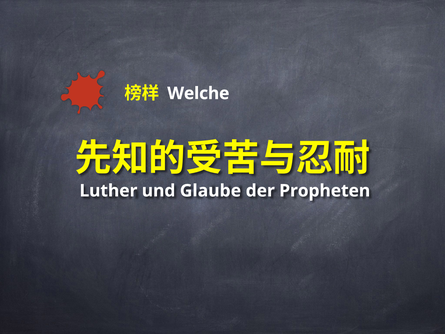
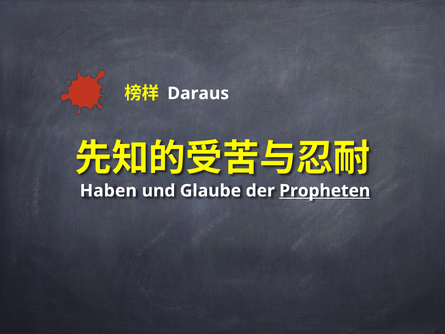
Welche: Welche -> Daraus
Luther: Luther -> Haben
Propheten underline: none -> present
